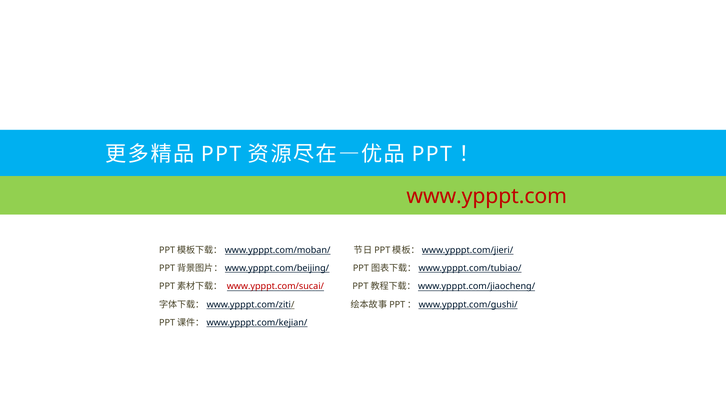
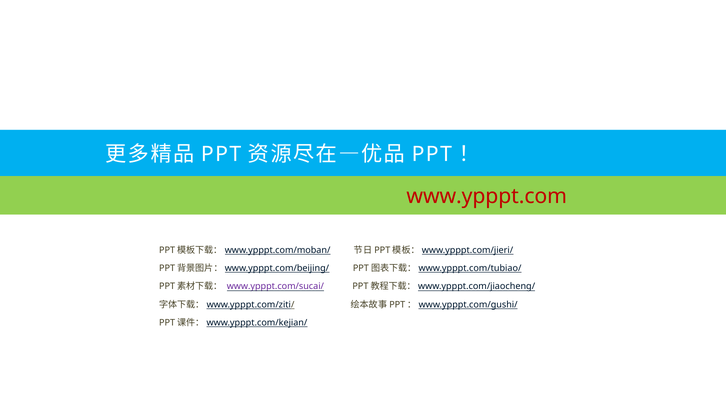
www.ypppt.com/sucai/ colour: red -> purple
